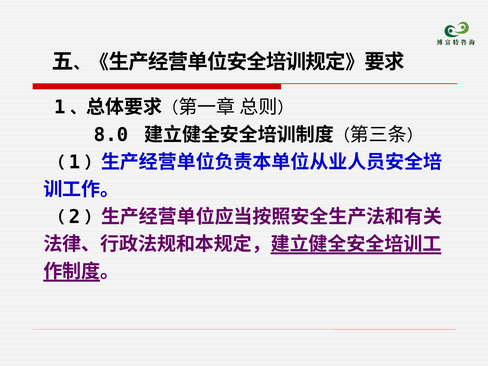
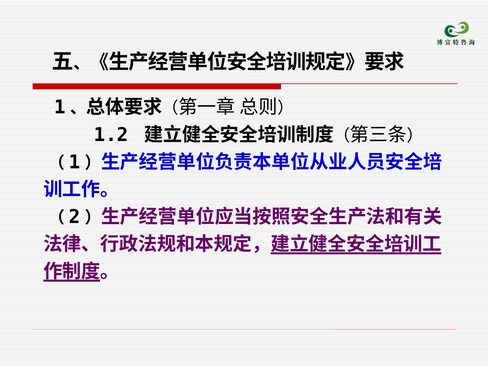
8.0: 8.0 -> 1.2
